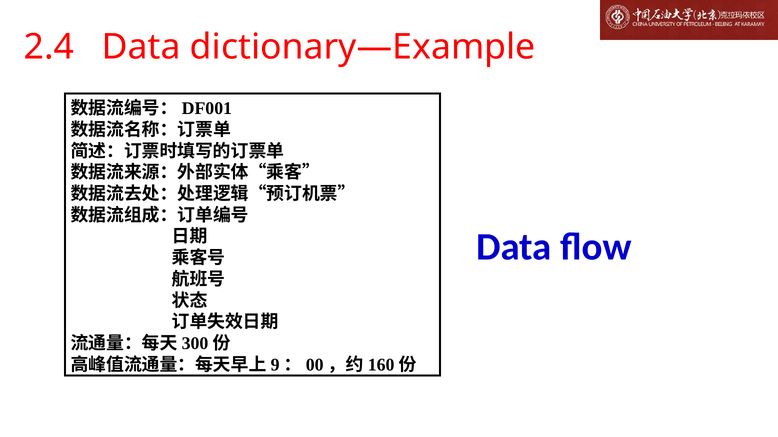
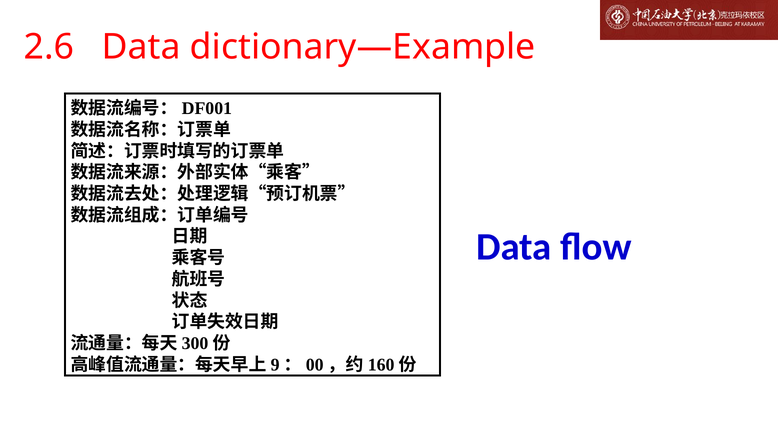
2.4: 2.4 -> 2.6
